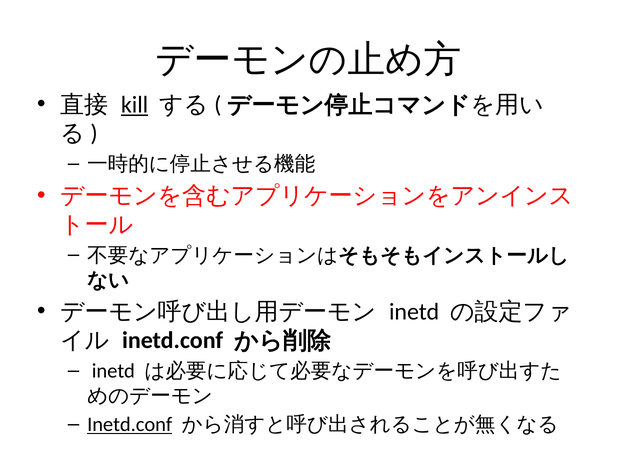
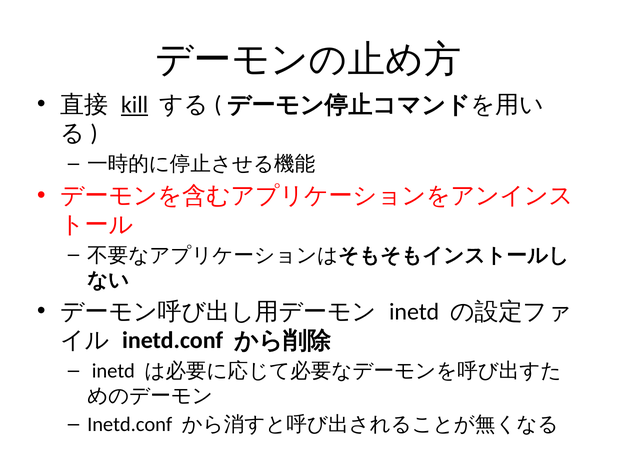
Inetd.conf at (130, 424) underline: present -> none
